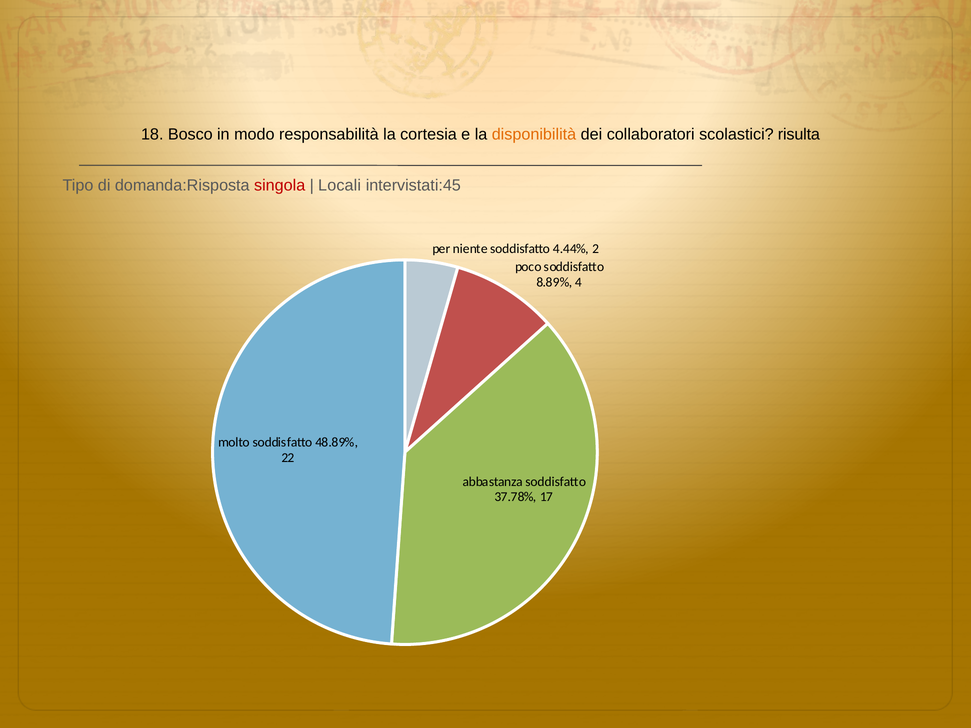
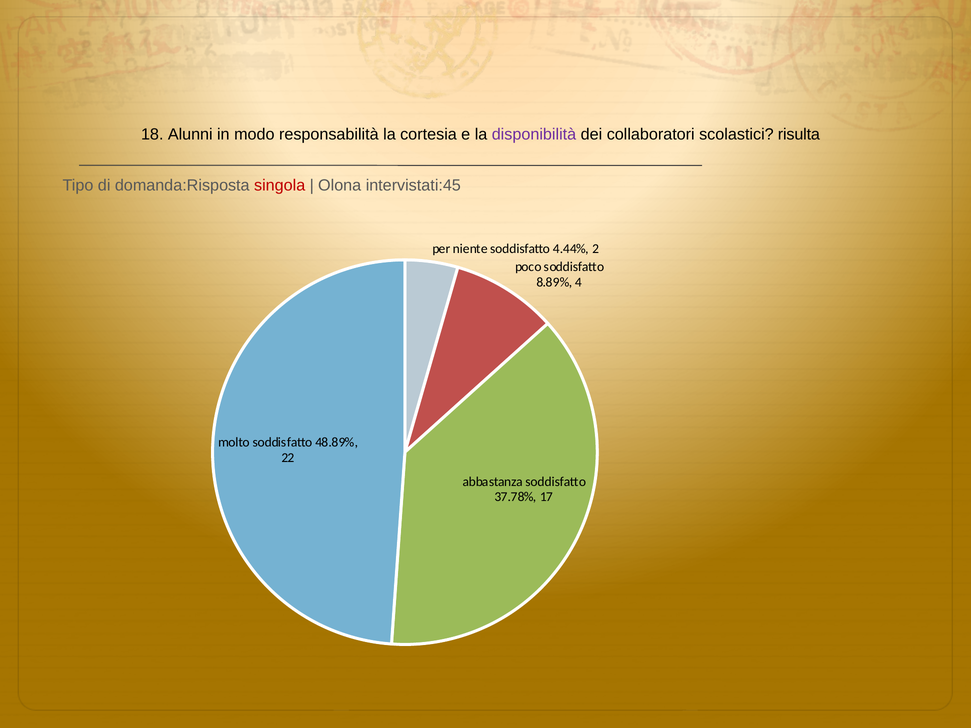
Bosco: Bosco -> Alunni
disponibilità colour: orange -> purple
Locali: Locali -> Olona
